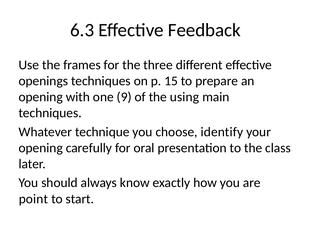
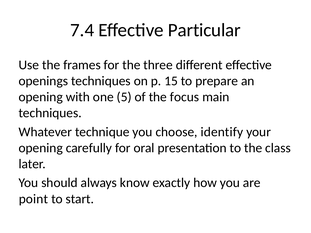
6.3: 6.3 -> 7.4
Feedback: Feedback -> Particular
9: 9 -> 5
using: using -> focus
